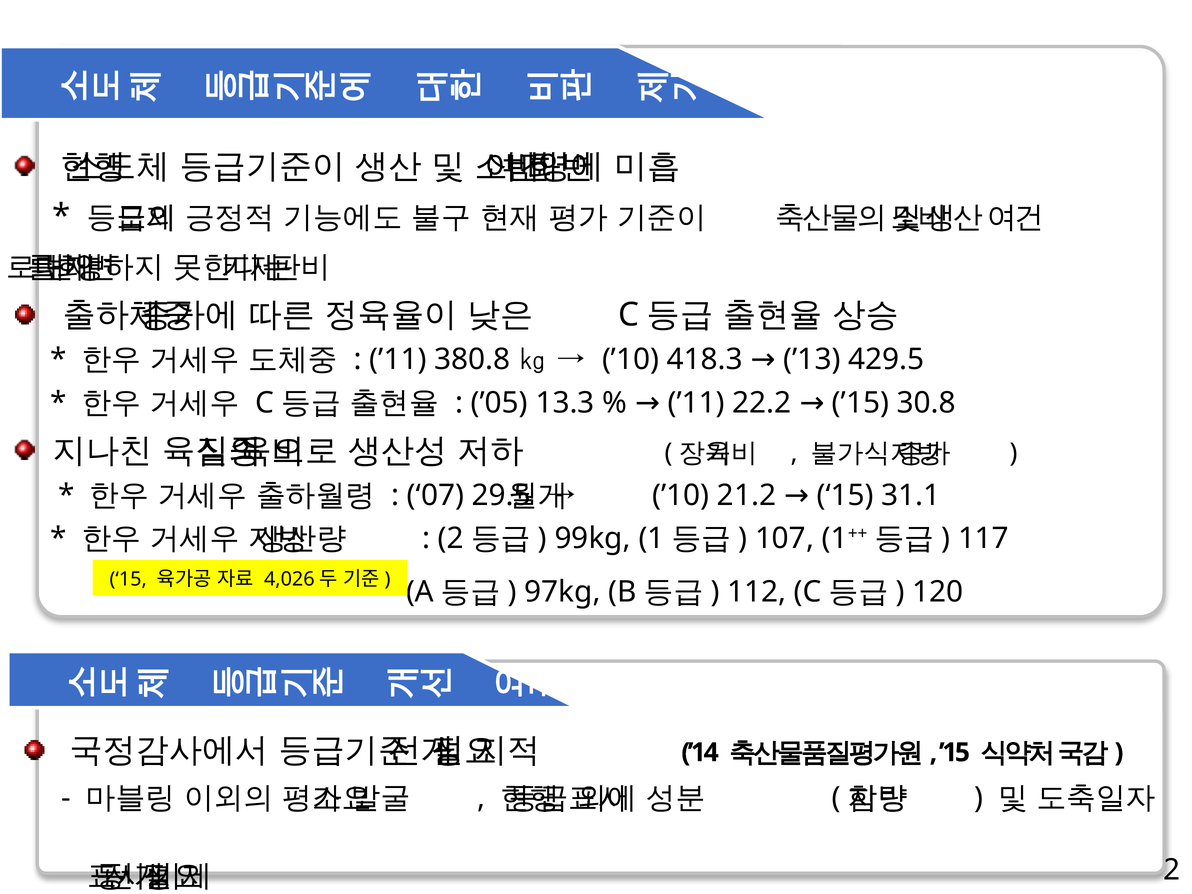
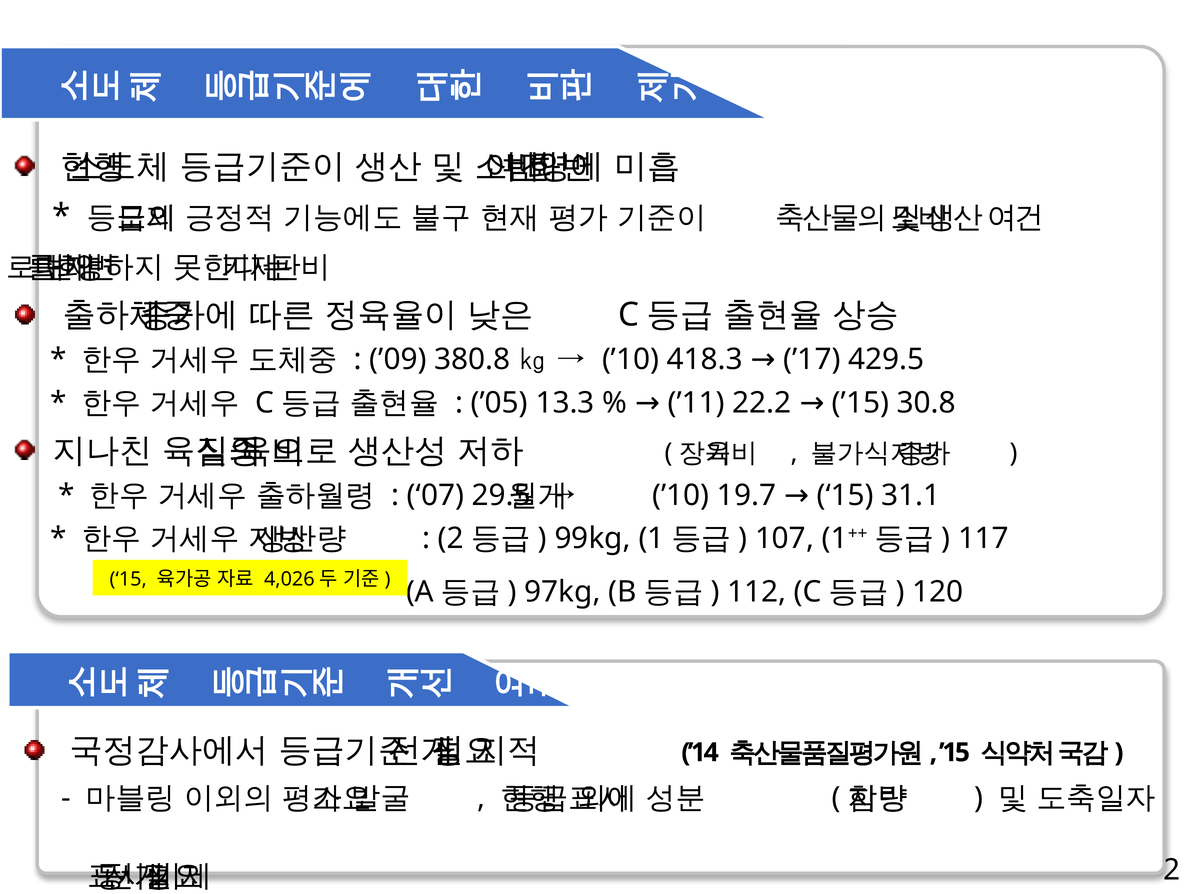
’11 at (398, 360): ’11 -> ’09
’13: ’13 -> ’17
21.2: 21.2 -> 19.7
